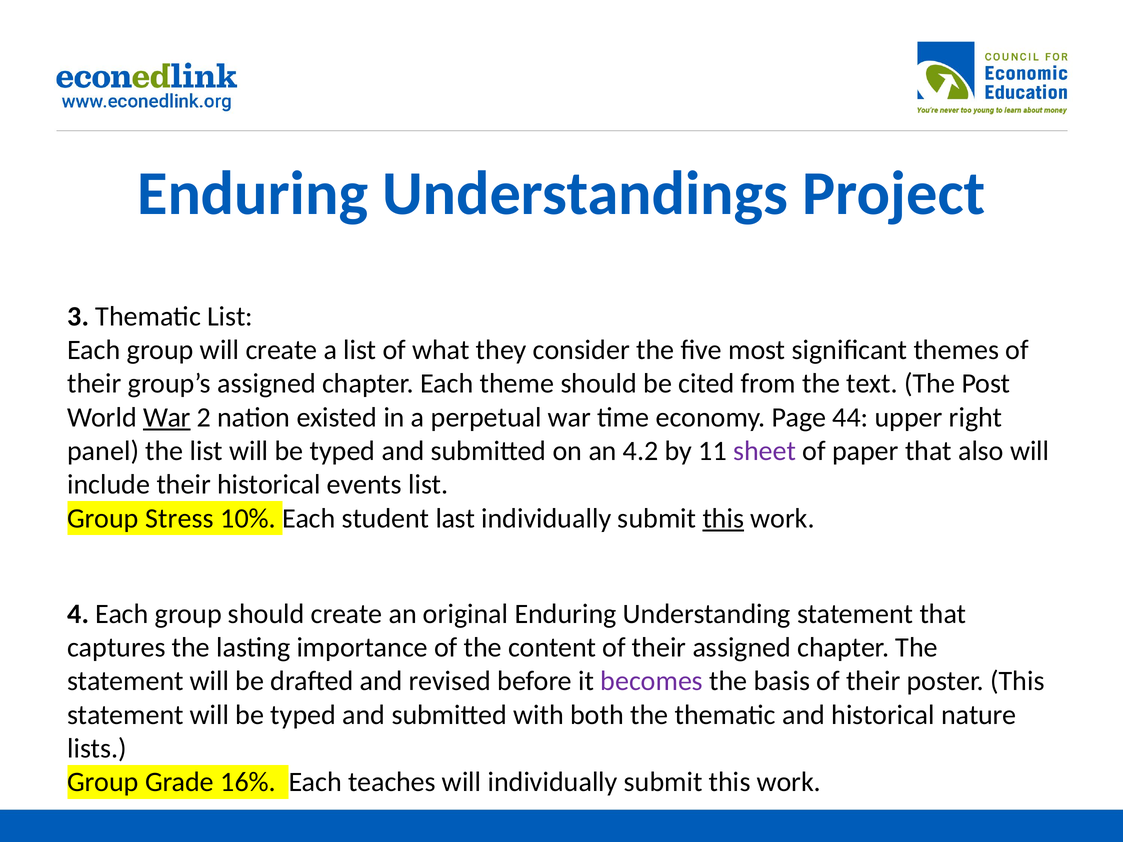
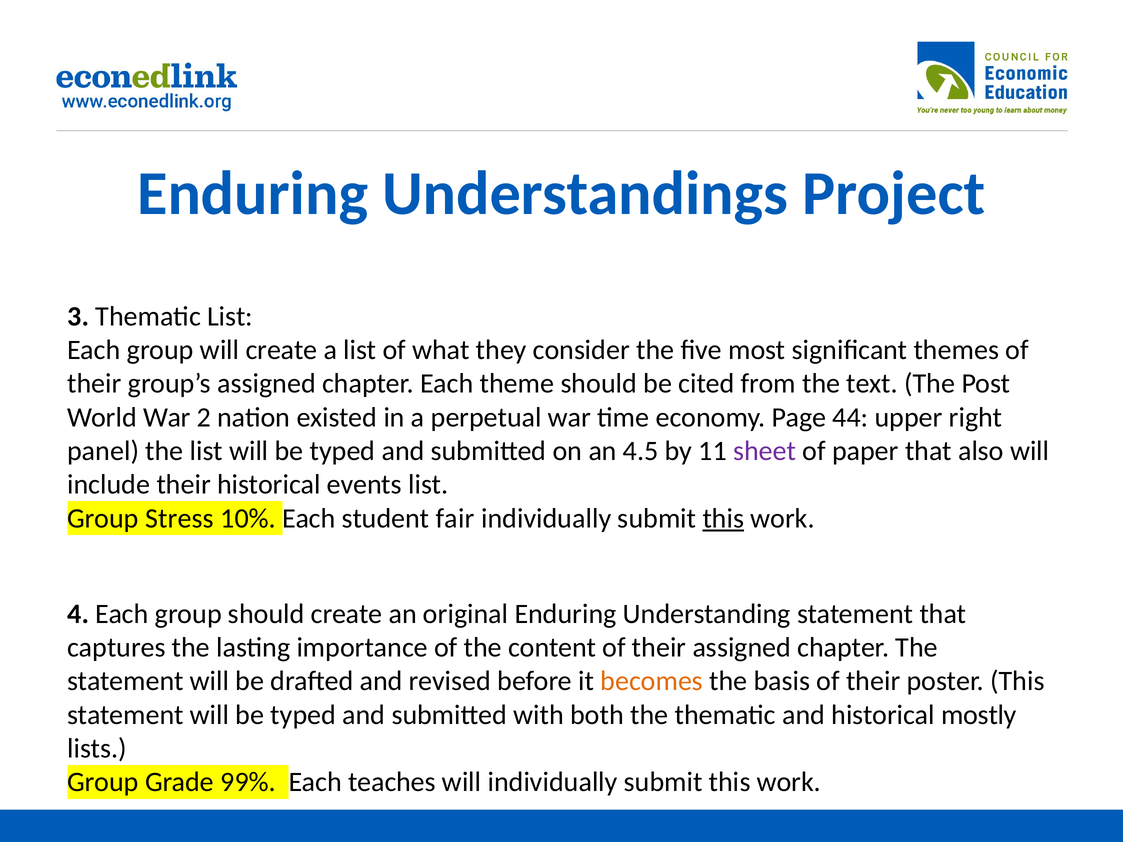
War at (167, 417) underline: present -> none
4.2: 4.2 -> 4.5
last: last -> fair
becomes colour: purple -> orange
nature: nature -> mostly
16%: 16% -> 99%
